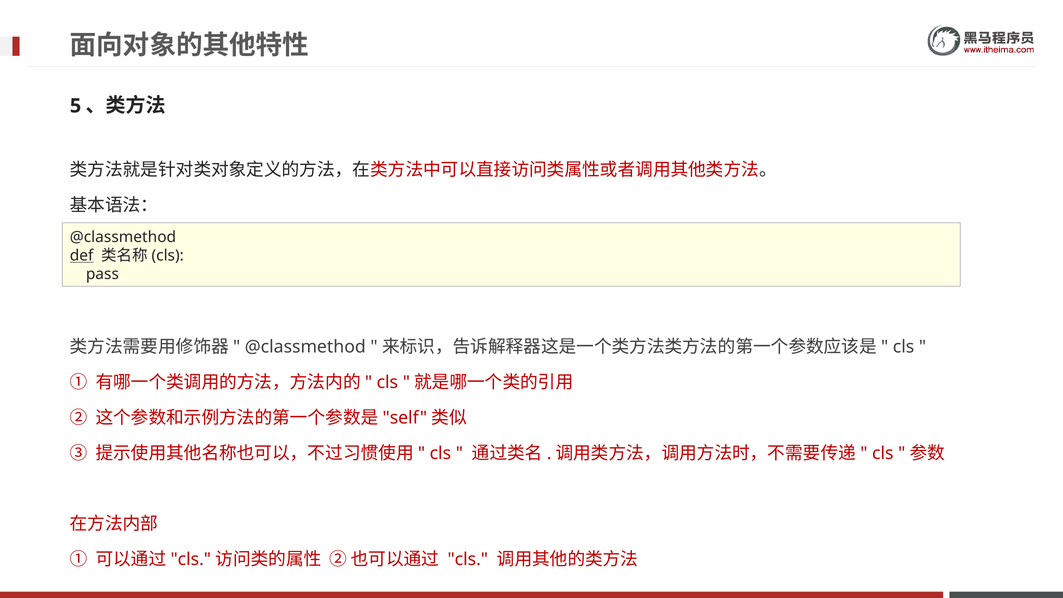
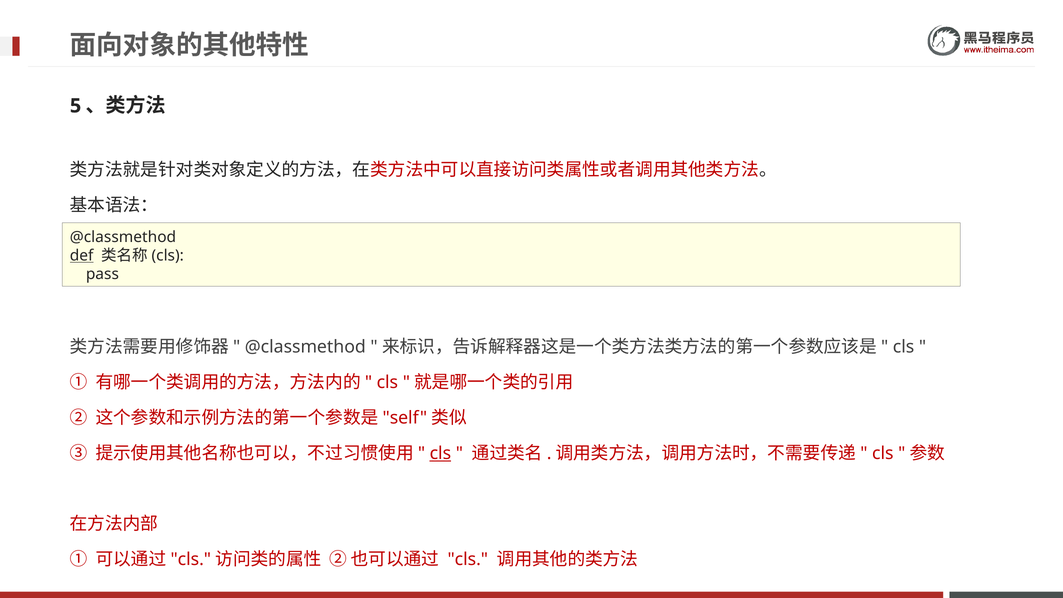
cls at (440, 453) underline: none -> present
